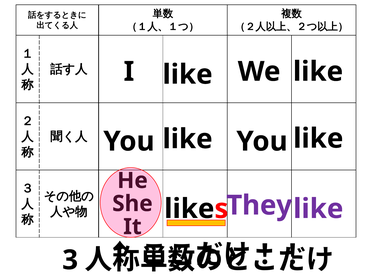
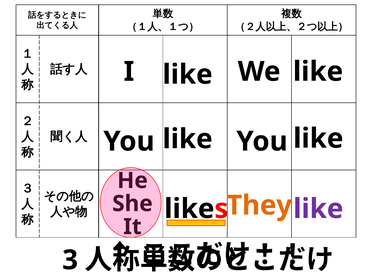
They colour: purple -> orange
